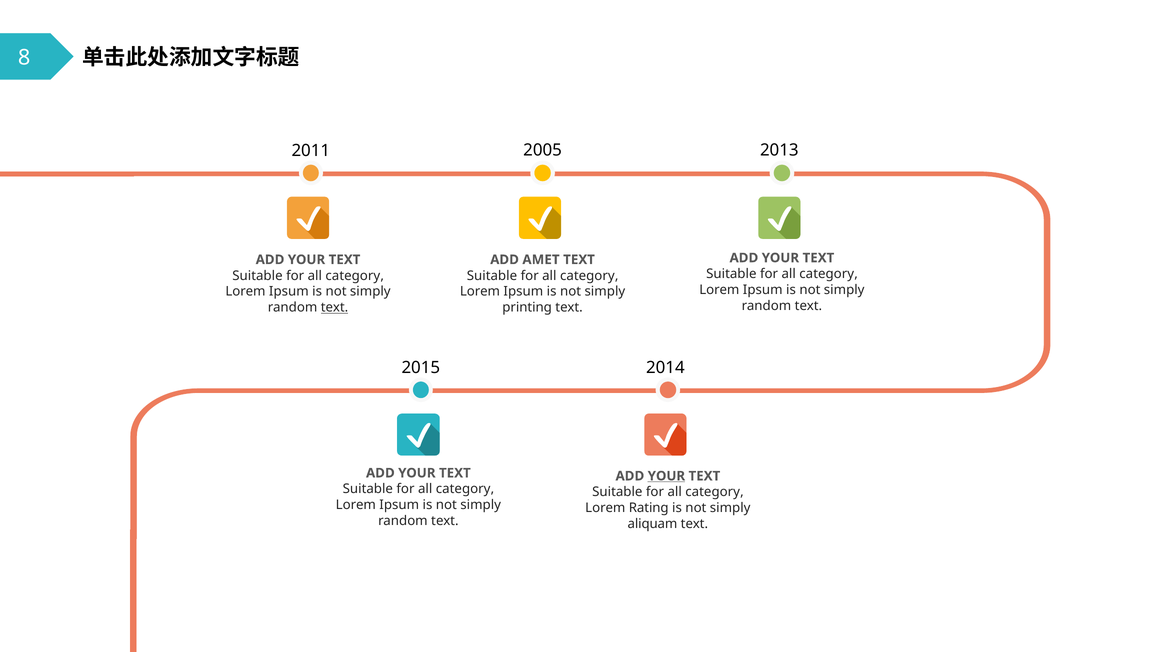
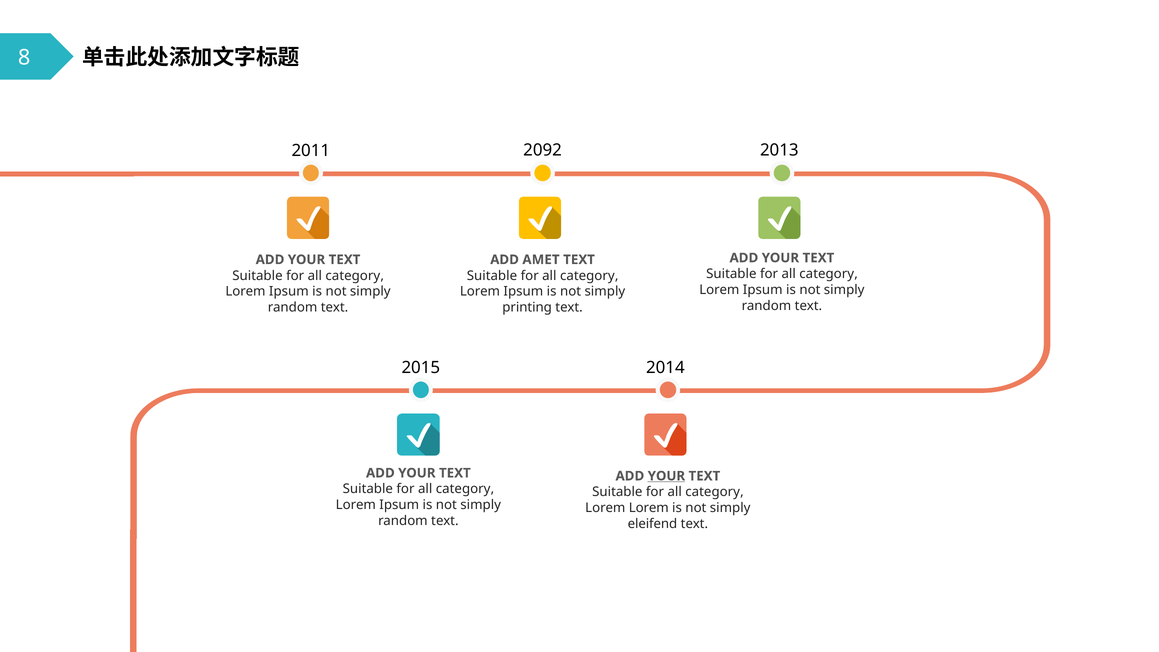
2005: 2005 -> 2092
text at (335, 308) underline: present -> none
Lorem Rating: Rating -> Lorem
aliquam: aliquam -> eleifend
